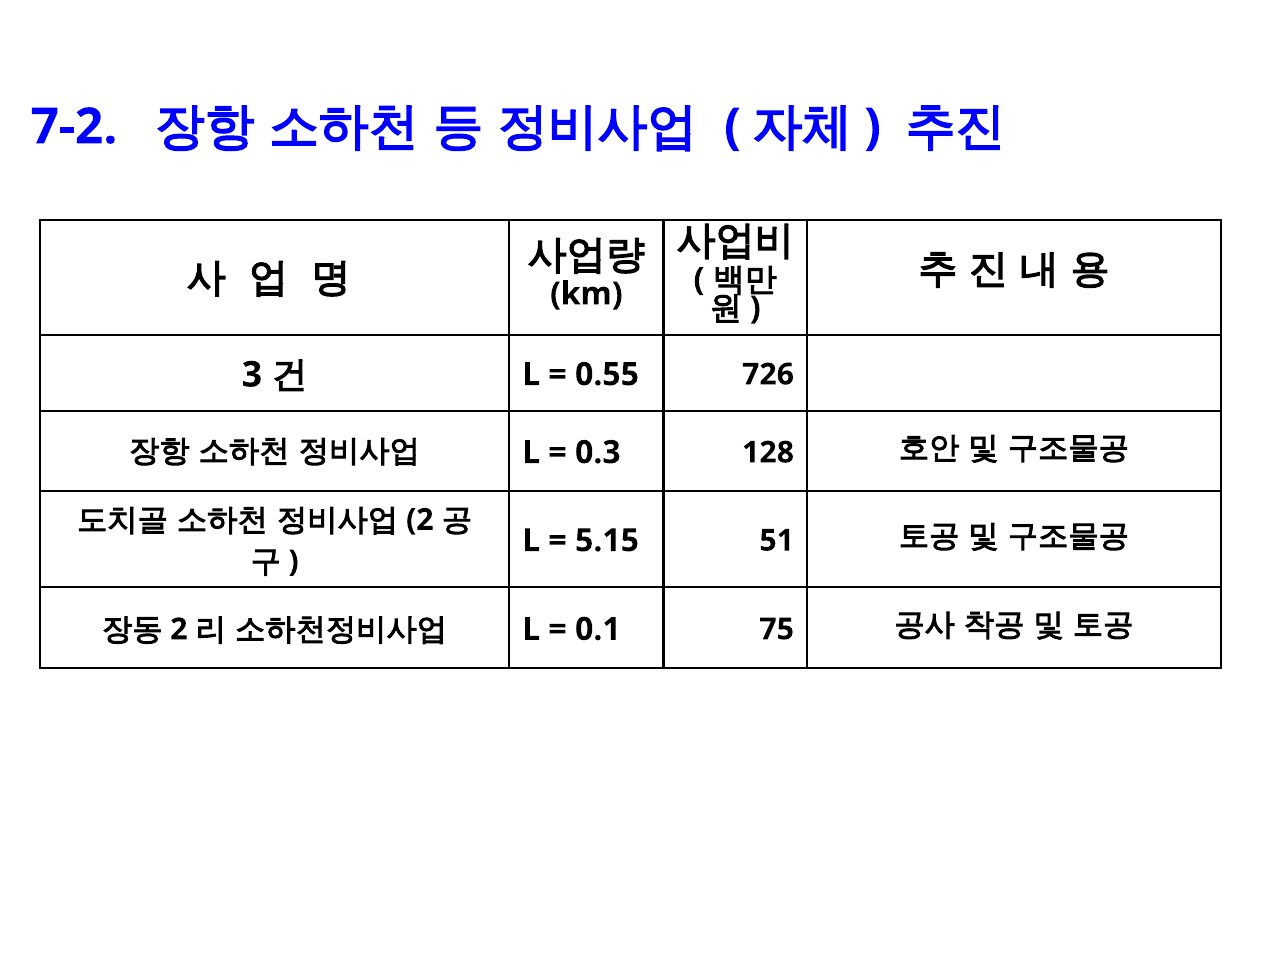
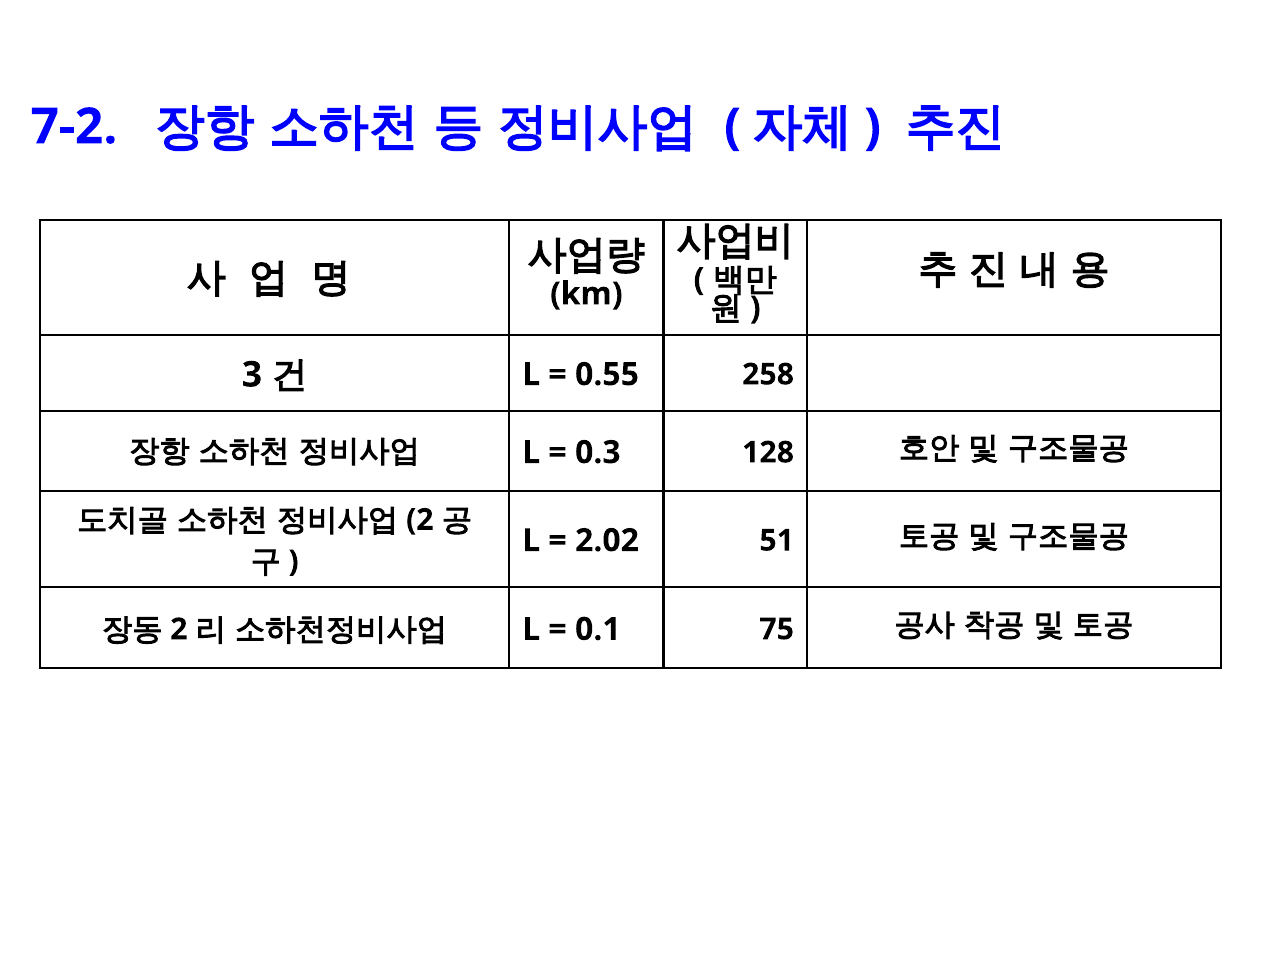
726: 726 -> 258
5.15: 5.15 -> 2.02
